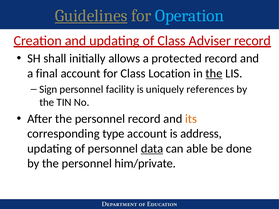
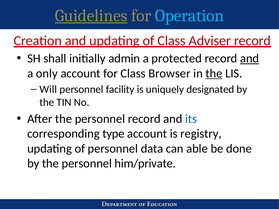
allows: allows -> admin
and at (250, 59) underline: none -> present
final: final -> only
Location: Location -> Browser
Sign: Sign -> Will
references: references -> designated
its colour: orange -> blue
address: address -> registry
data underline: present -> none
